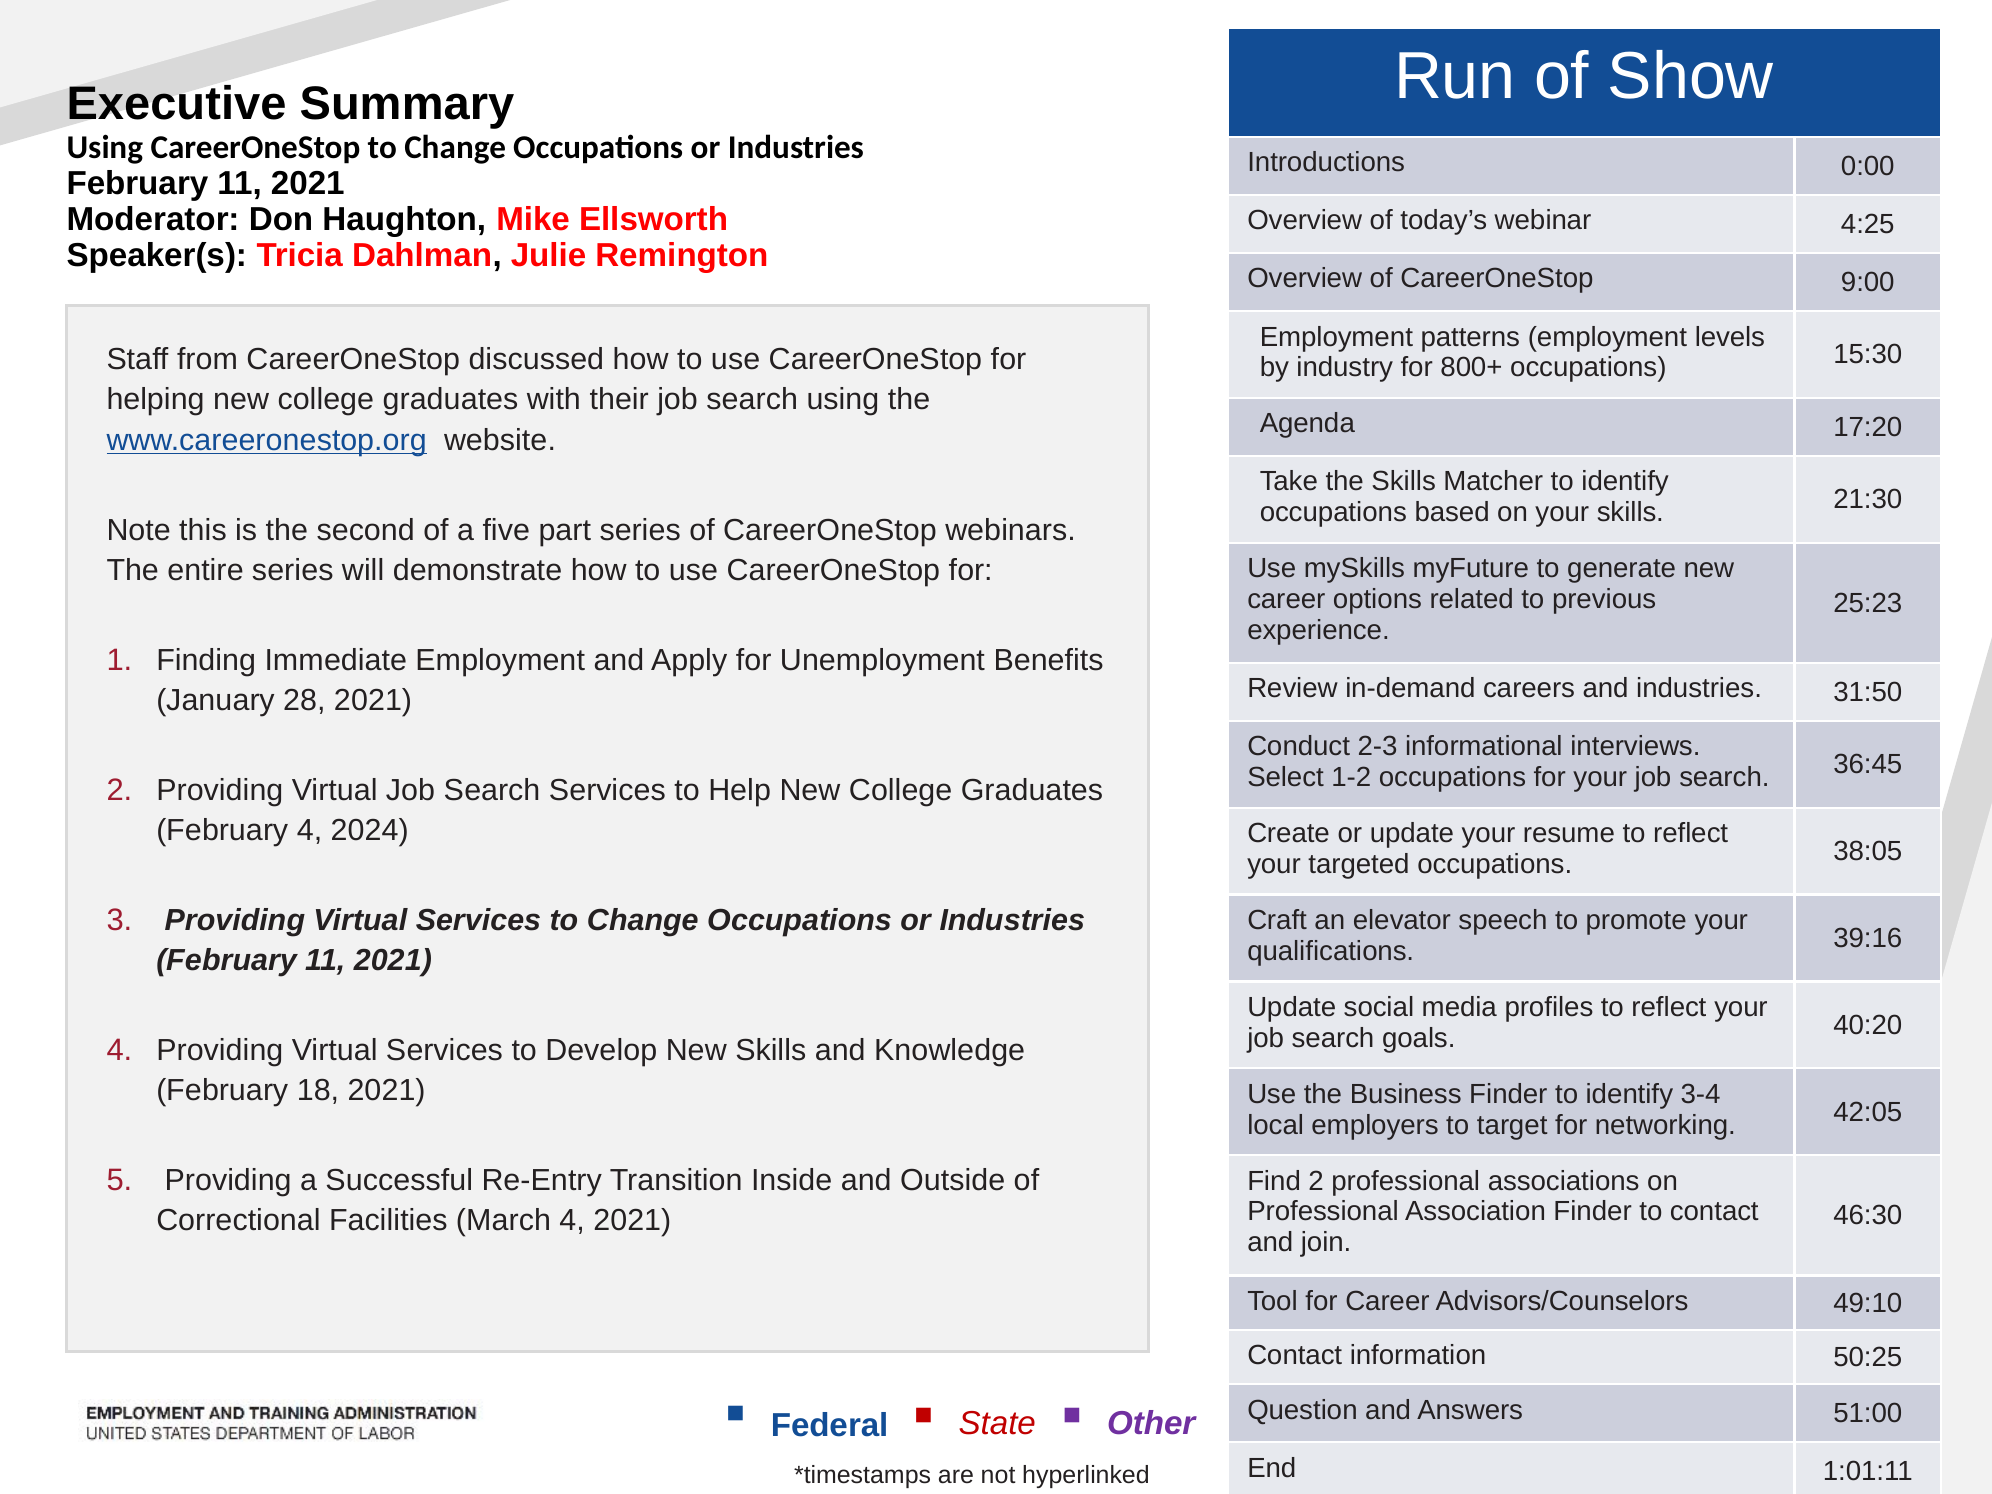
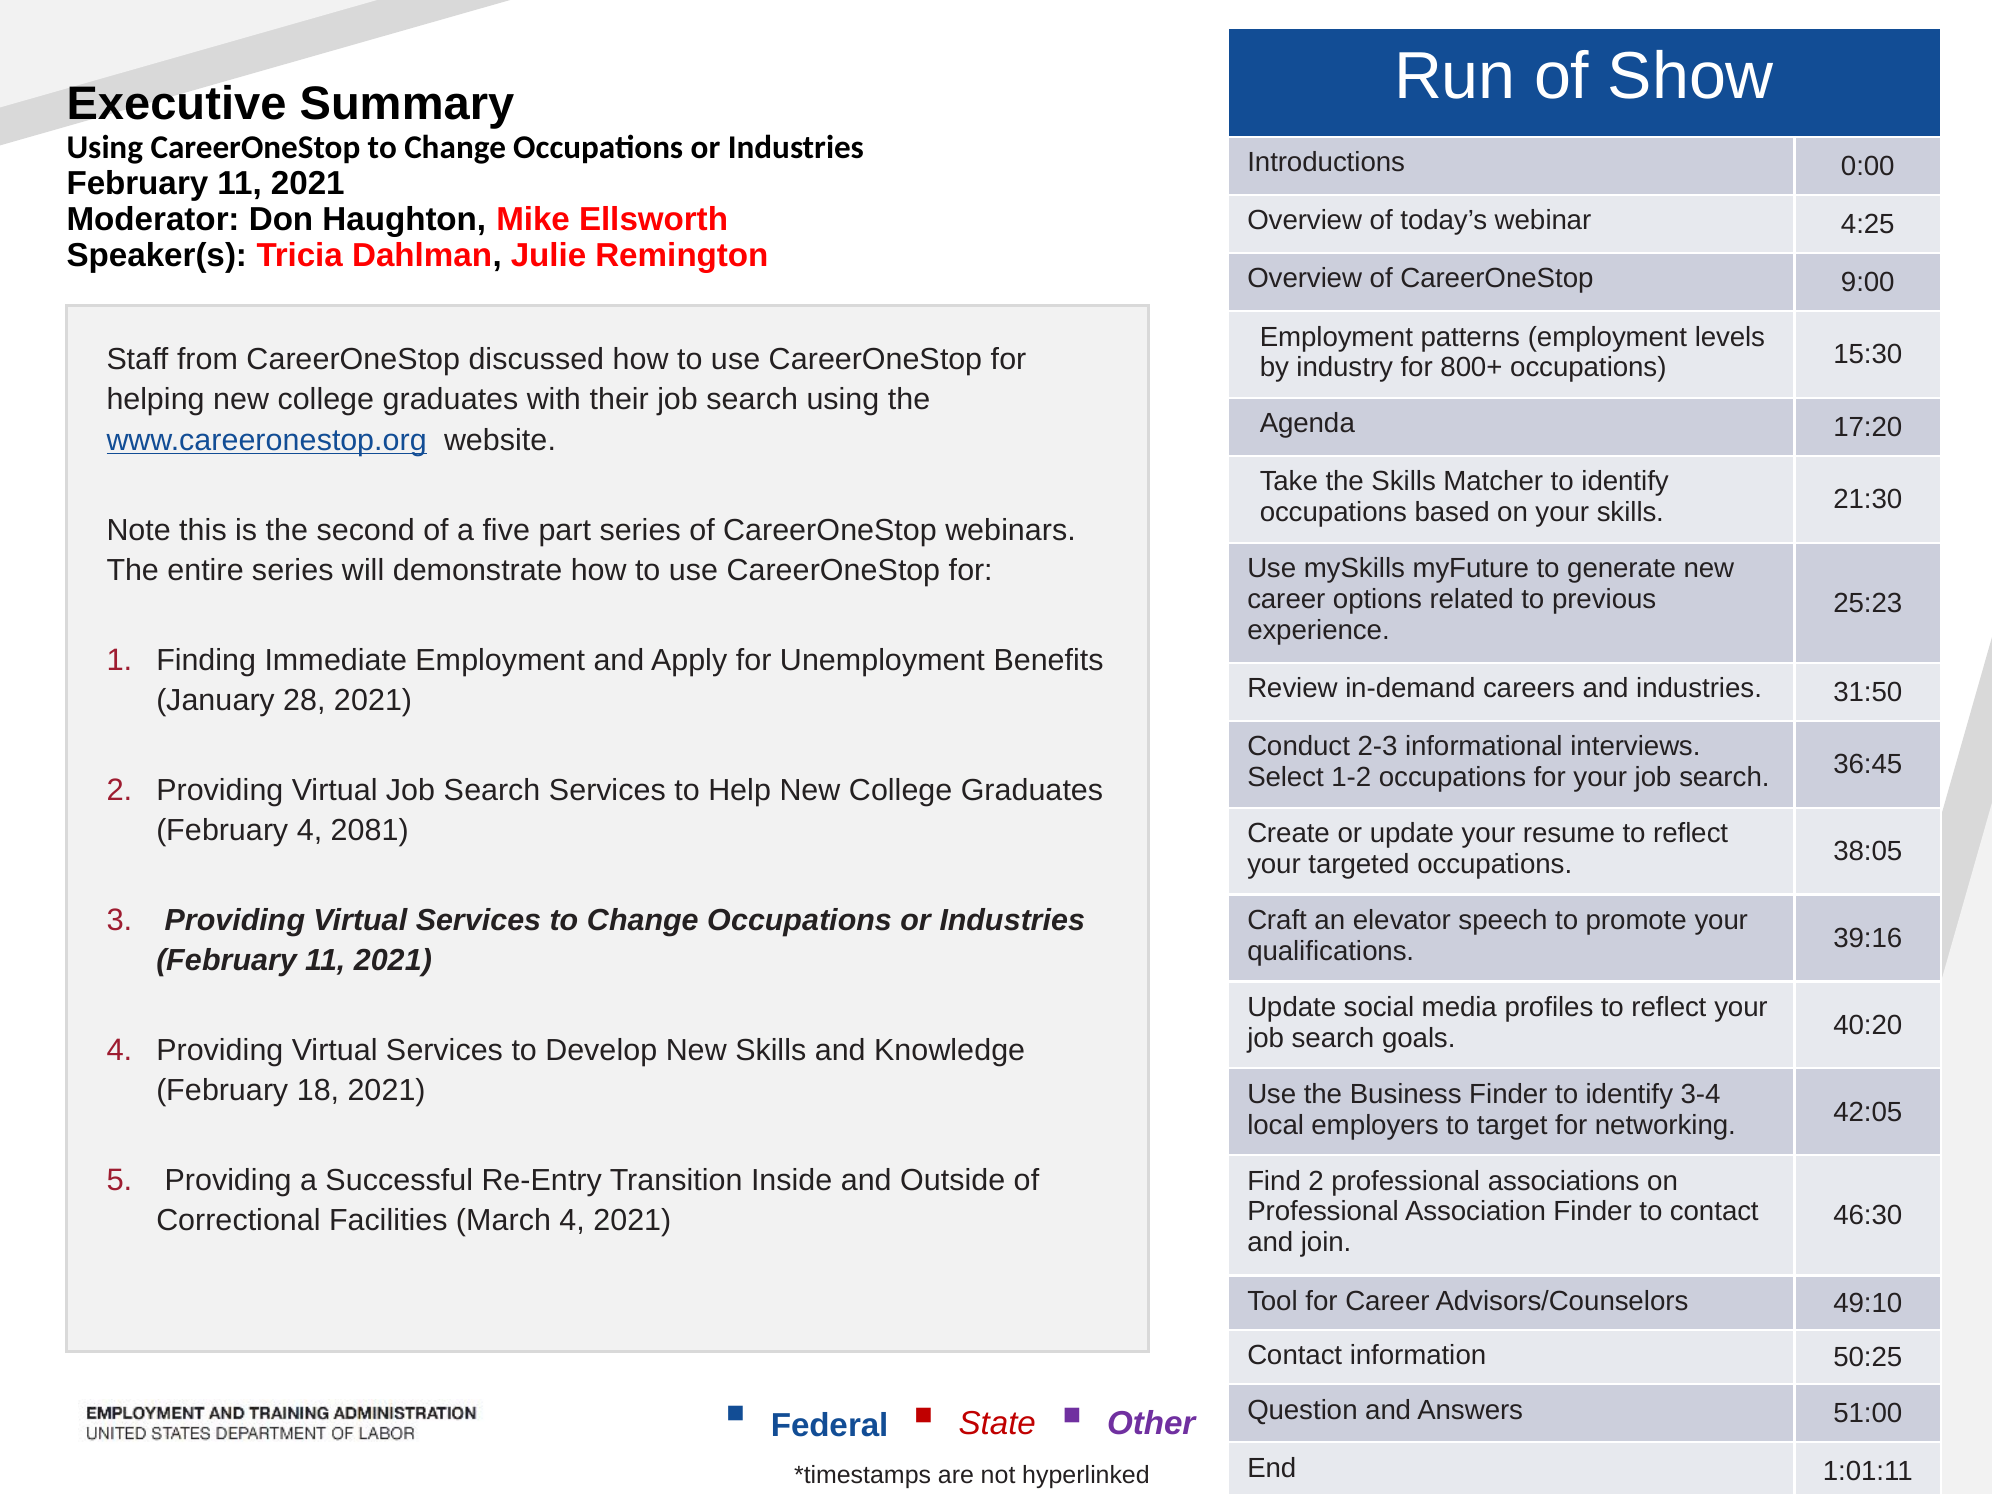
2024: 2024 -> 2081
